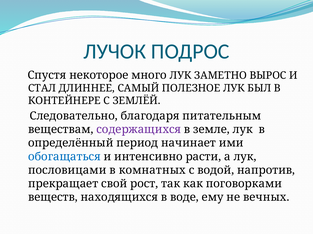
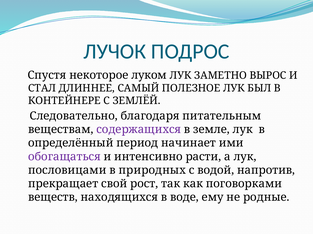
много: много -> луком
обогащаться colour: blue -> purple
комнатных: комнатных -> природных
вечных: вечных -> родные
